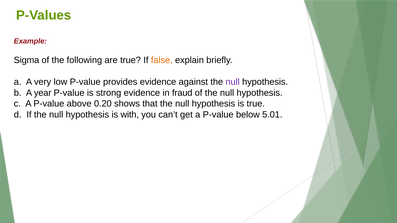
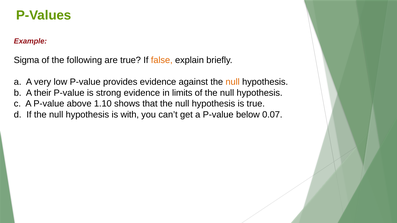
null at (233, 82) colour: purple -> orange
year: year -> their
fraud: fraud -> limits
0.20: 0.20 -> 1.10
5.01: 5.01 -> 0.07
